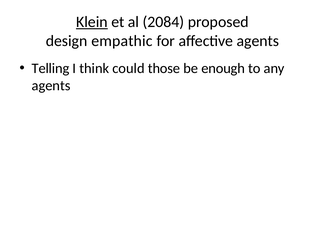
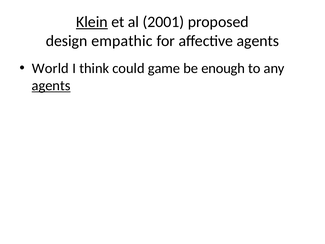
2084: 2084 -> 2001
Telling: Telling -> World
those: those -> game
agents at (51, 86) underline: none -> present
